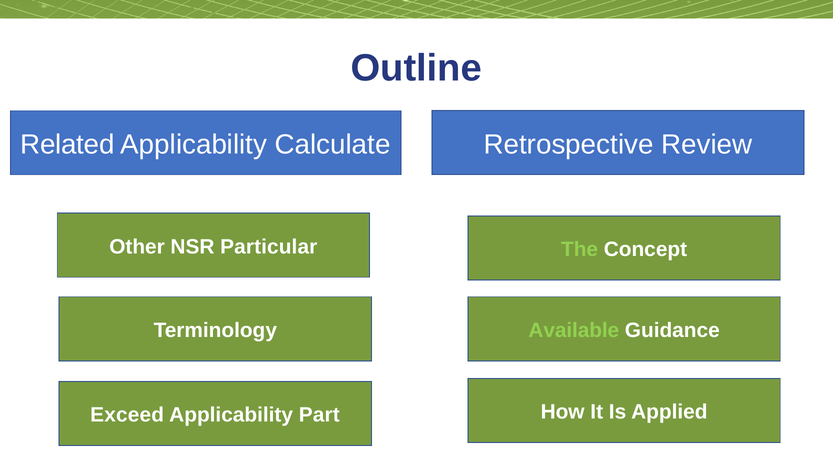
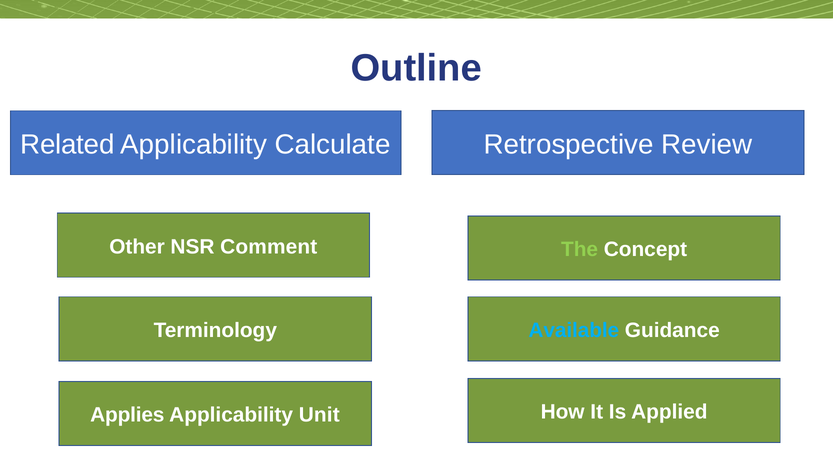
Particular: Particular -> Comment
Available colour: light green -> light blue
Exceed: Exceed -> Applies
Part: Part -> Unit
